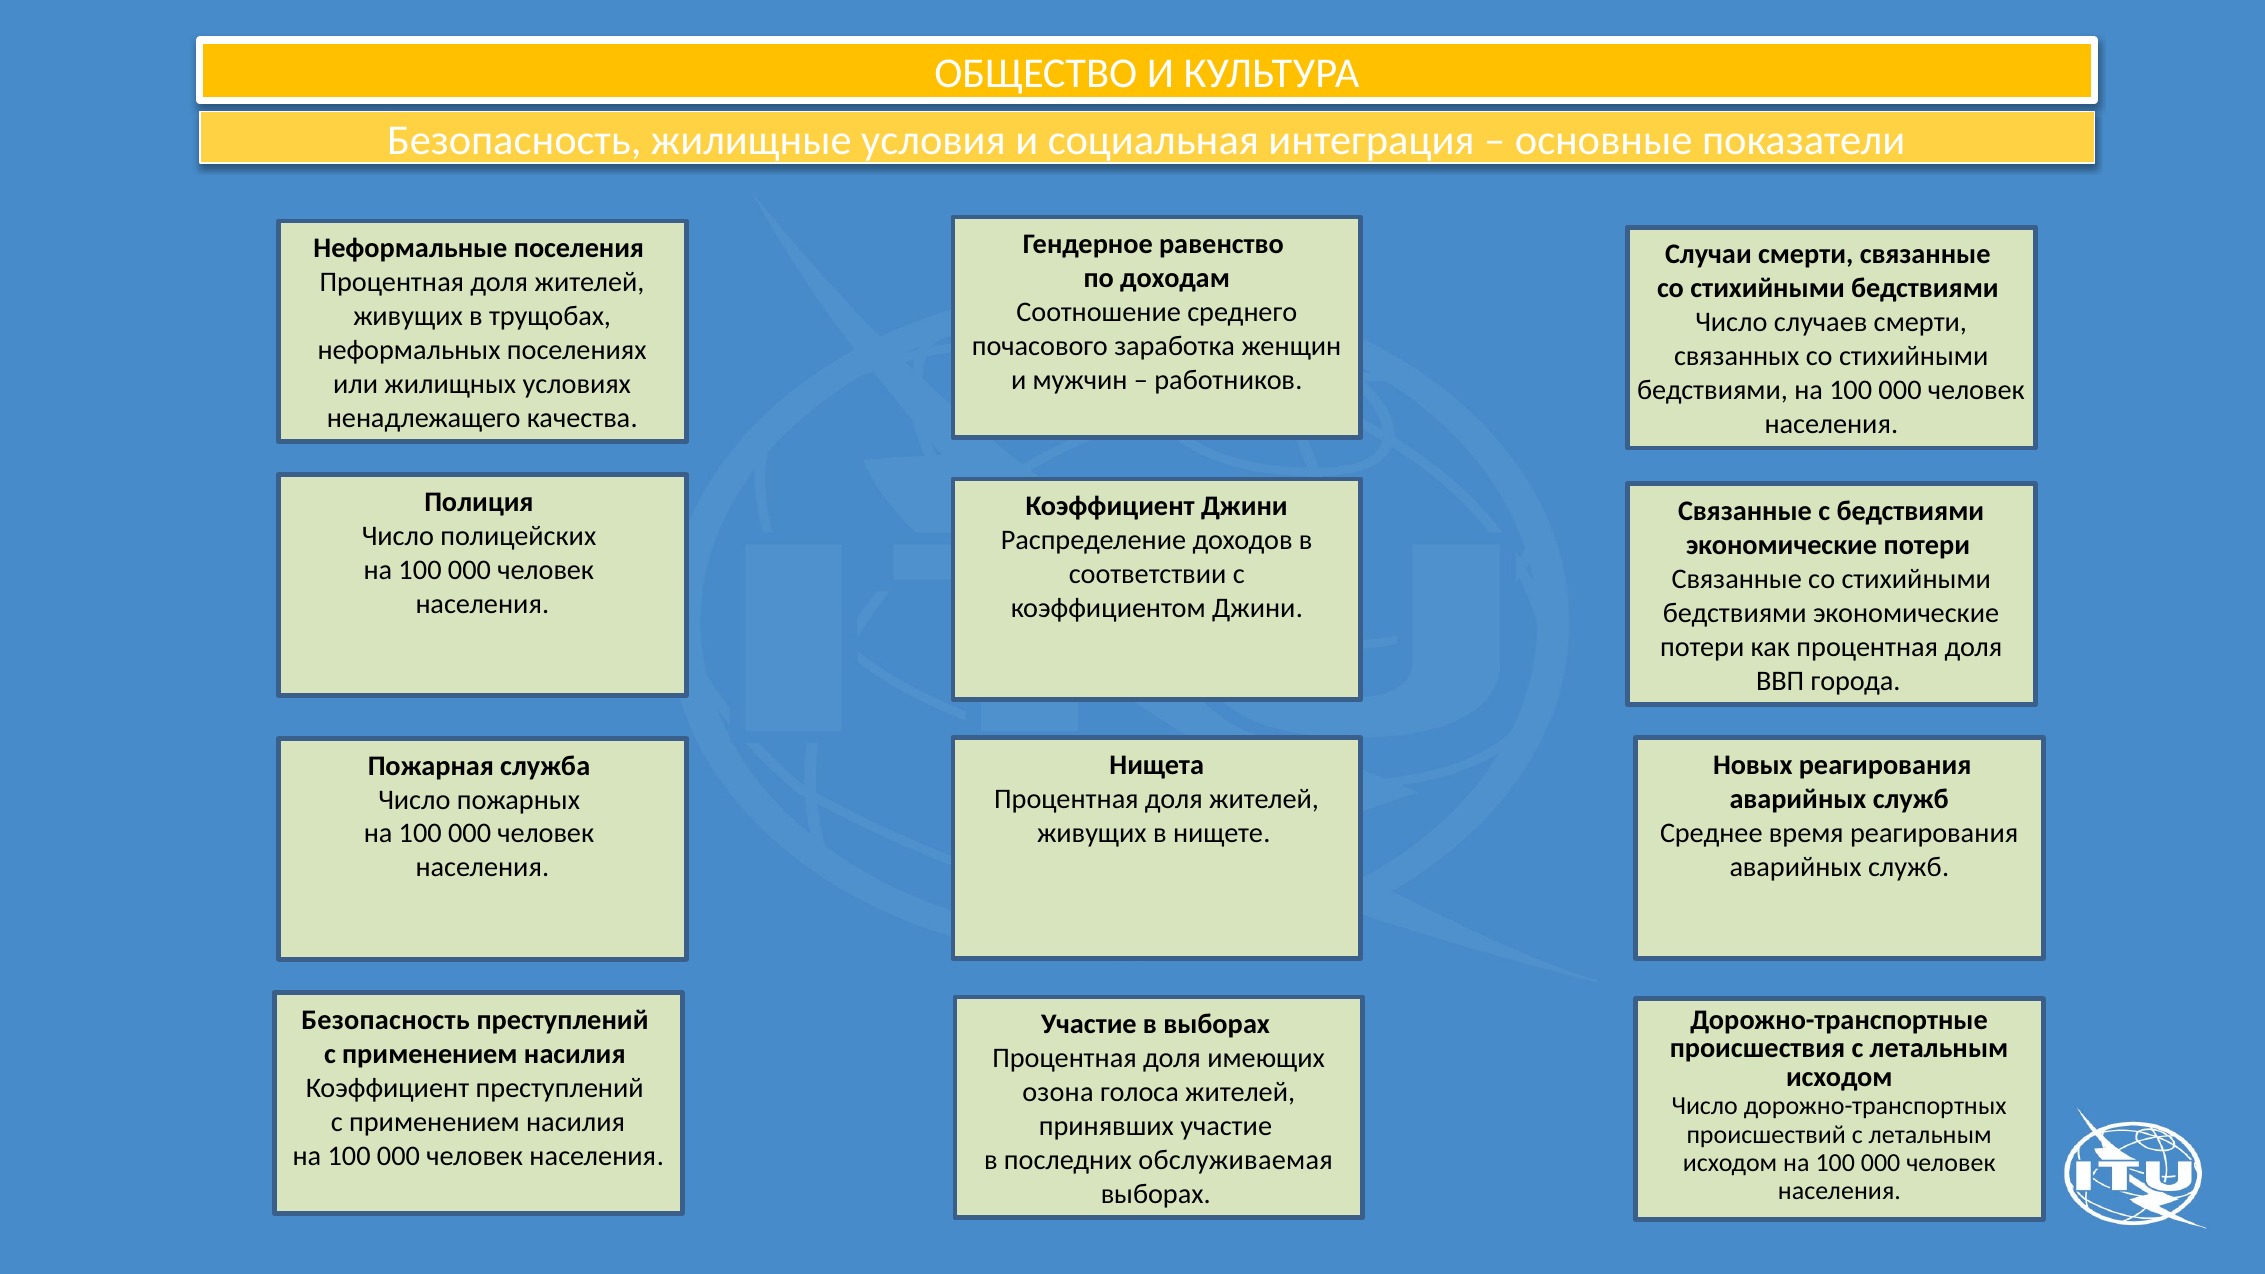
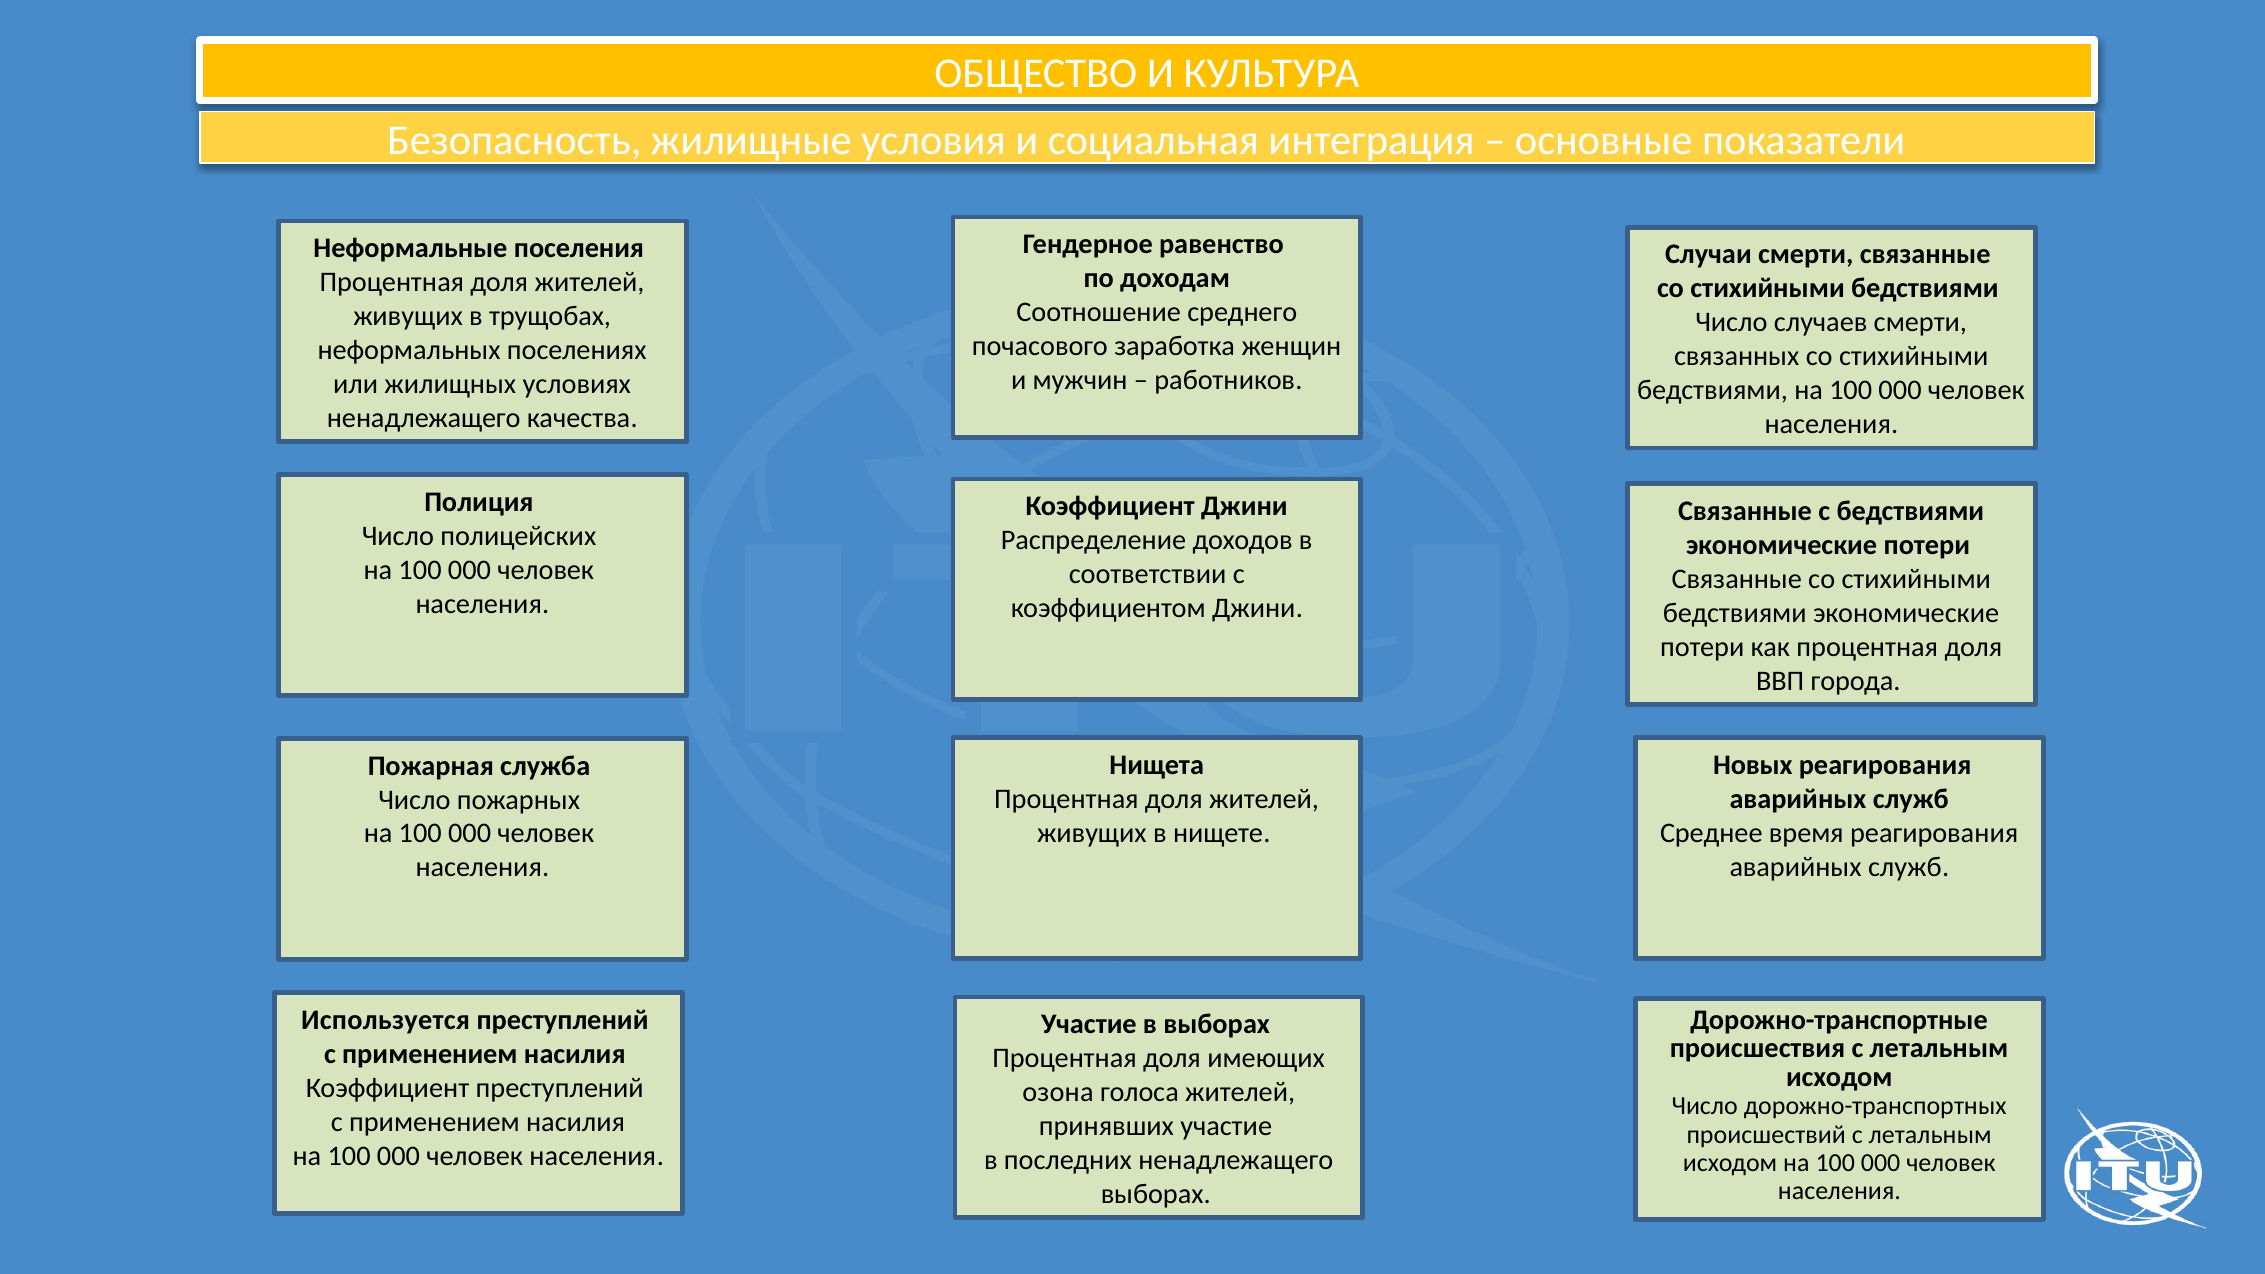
Безопасность at (386, 1020): Безопасность -> Используется
последних обслуживаемая: обслуживаемая -> ненадлежащего
